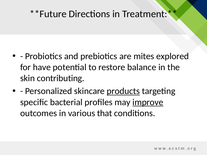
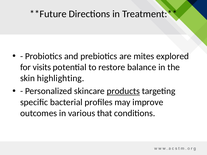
have: have -> visits
contributing: contributing -> highlighting
improve underline: present -> none
